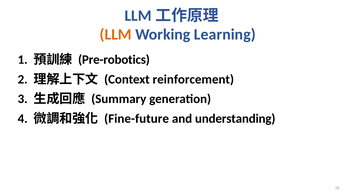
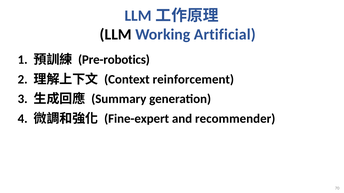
LLM colour: orange -> black
Learning: Learning -> Artificial
Fine-future: Fine-future -> Fine-expert
understanding: understanding -> recommender
